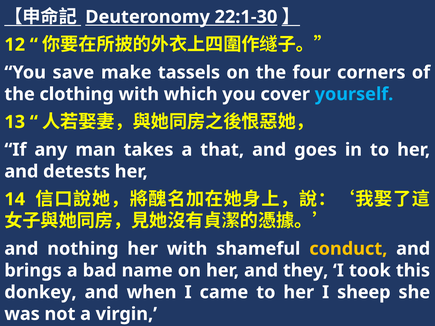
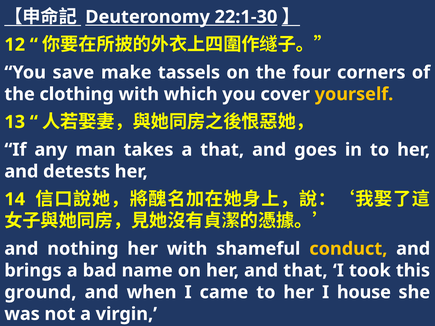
yourself colour: light blue -> yellow
and they: they -> that
donkey: donkey -> ground
sheep: sheep -> house
